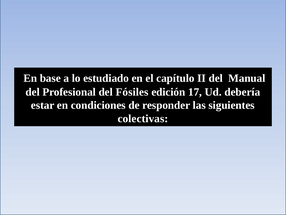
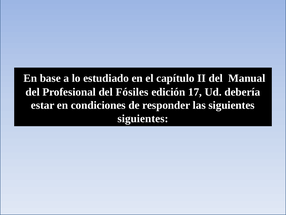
colectivas at (143, 118): colectivas -> siguientes
